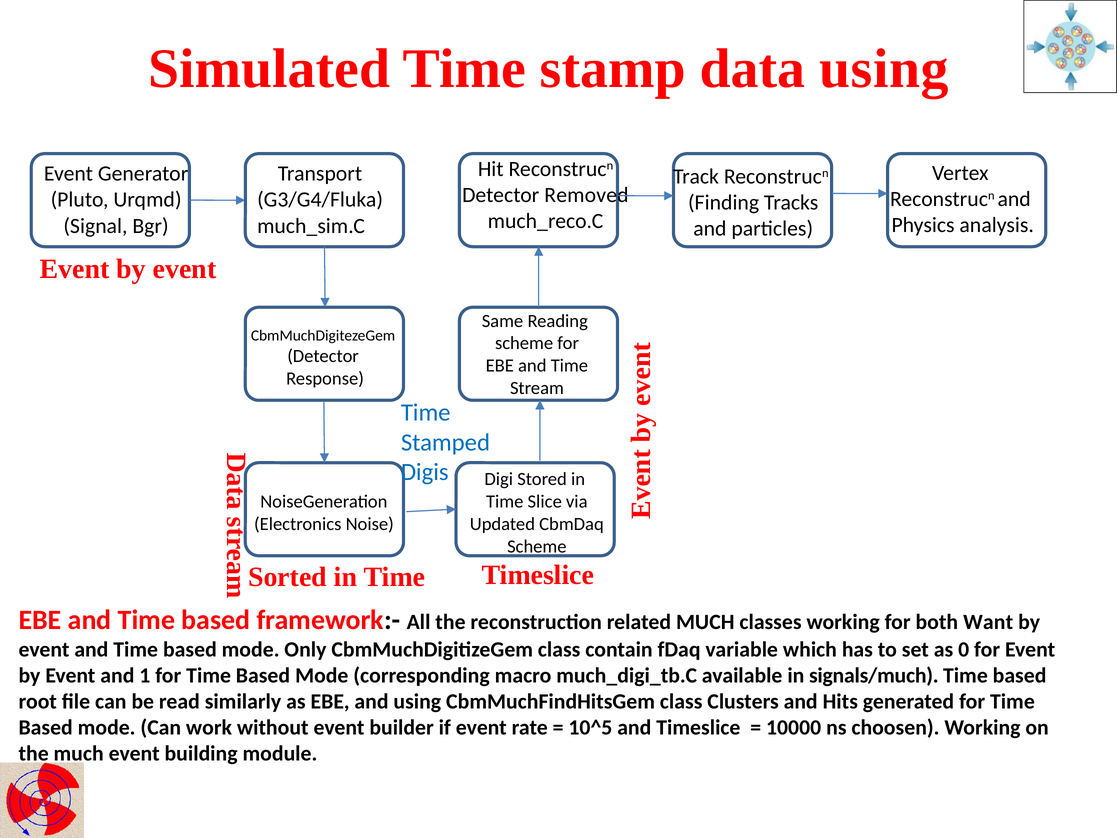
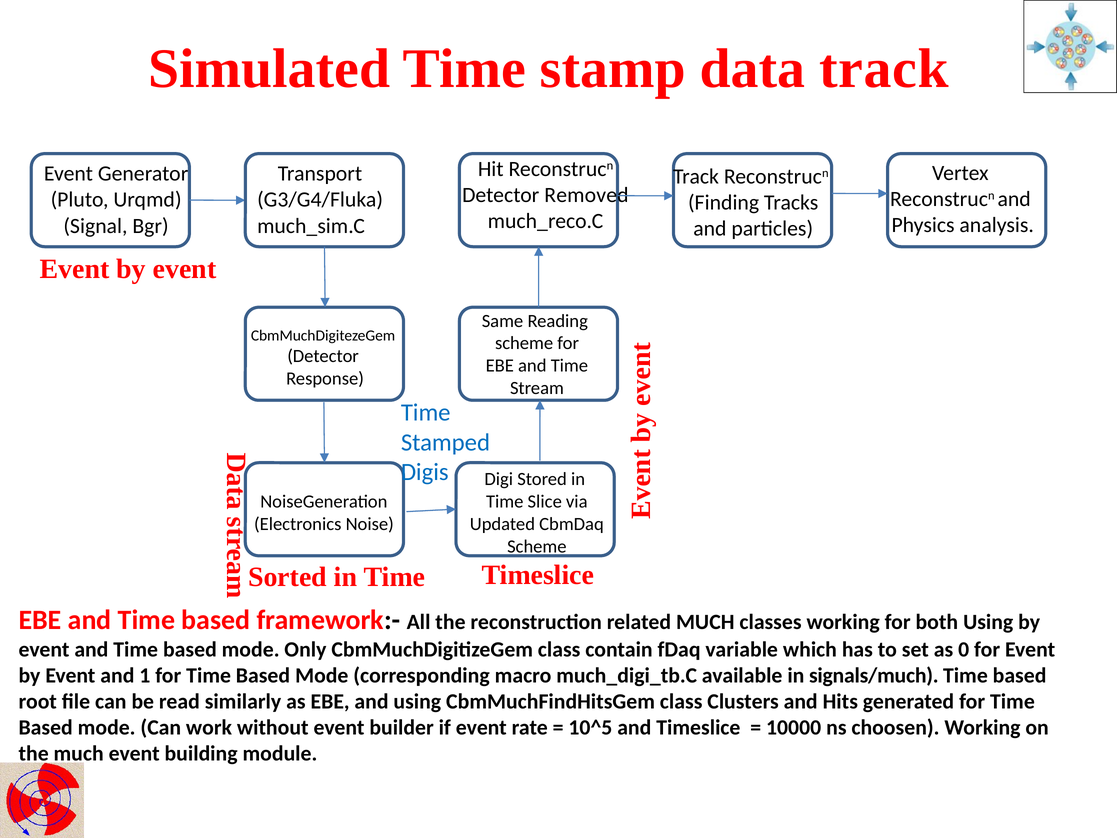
data using: using -> track
both Want: Want -> Using
